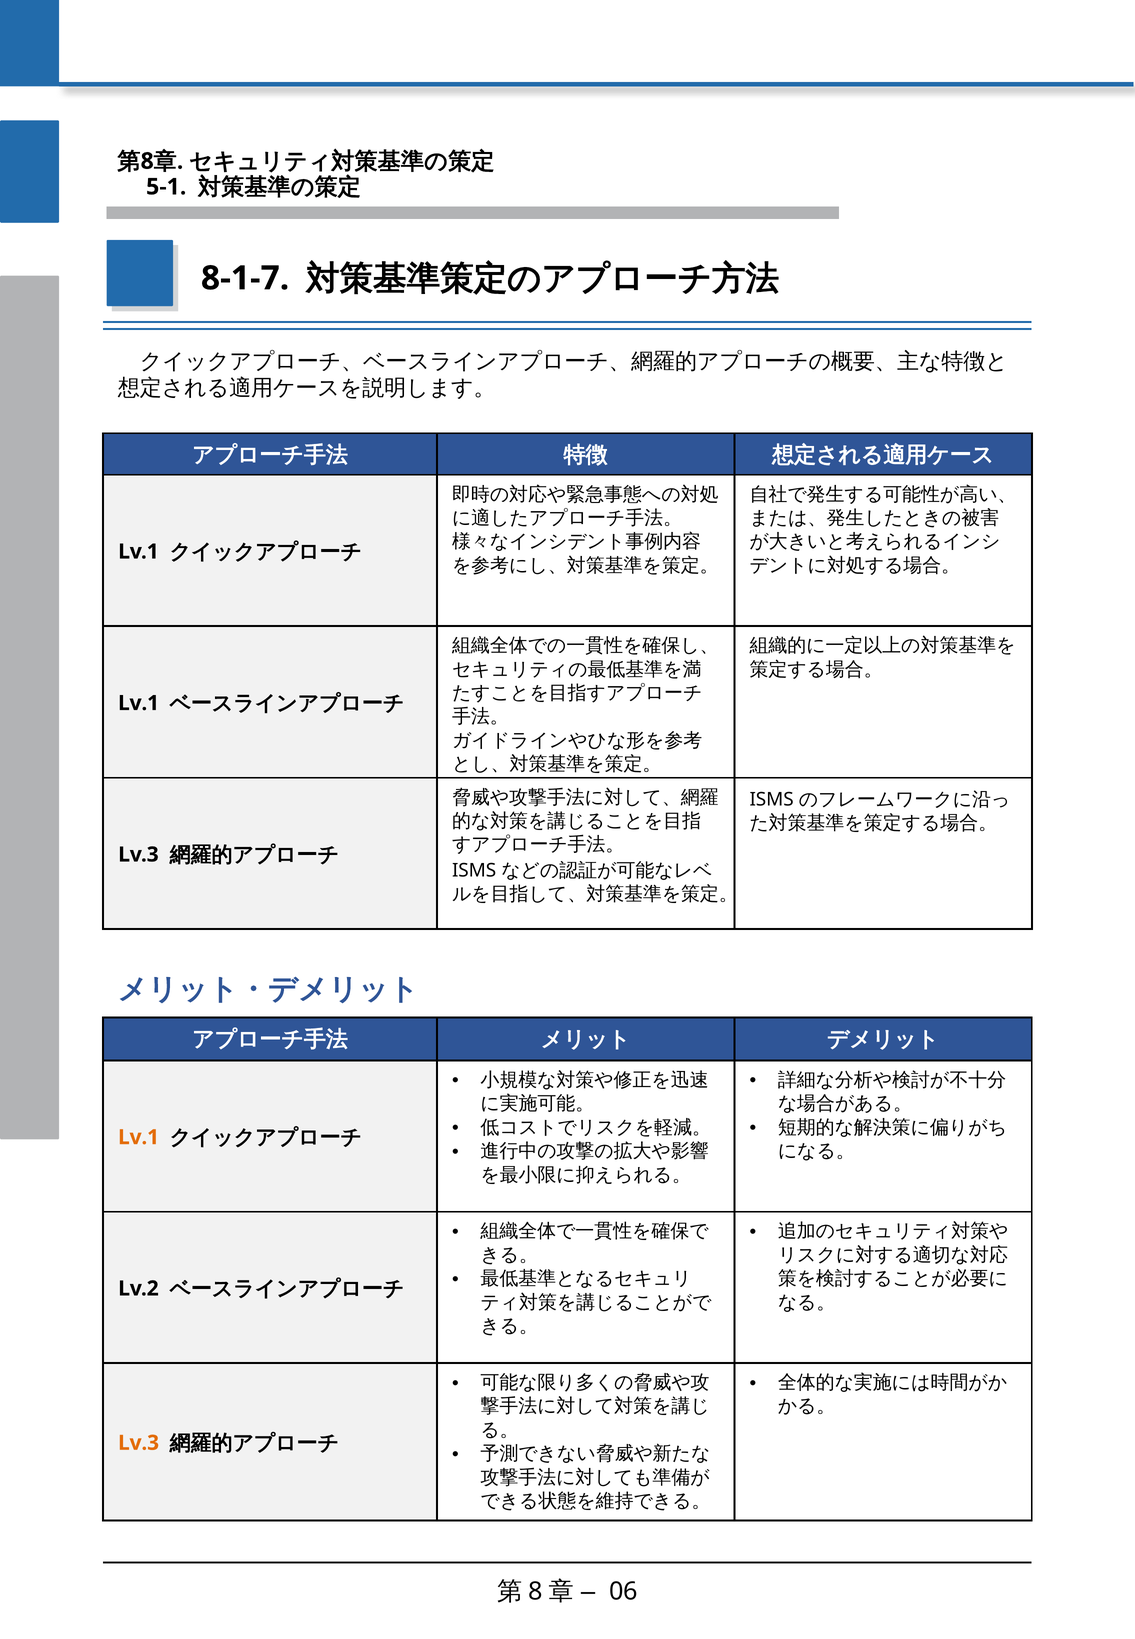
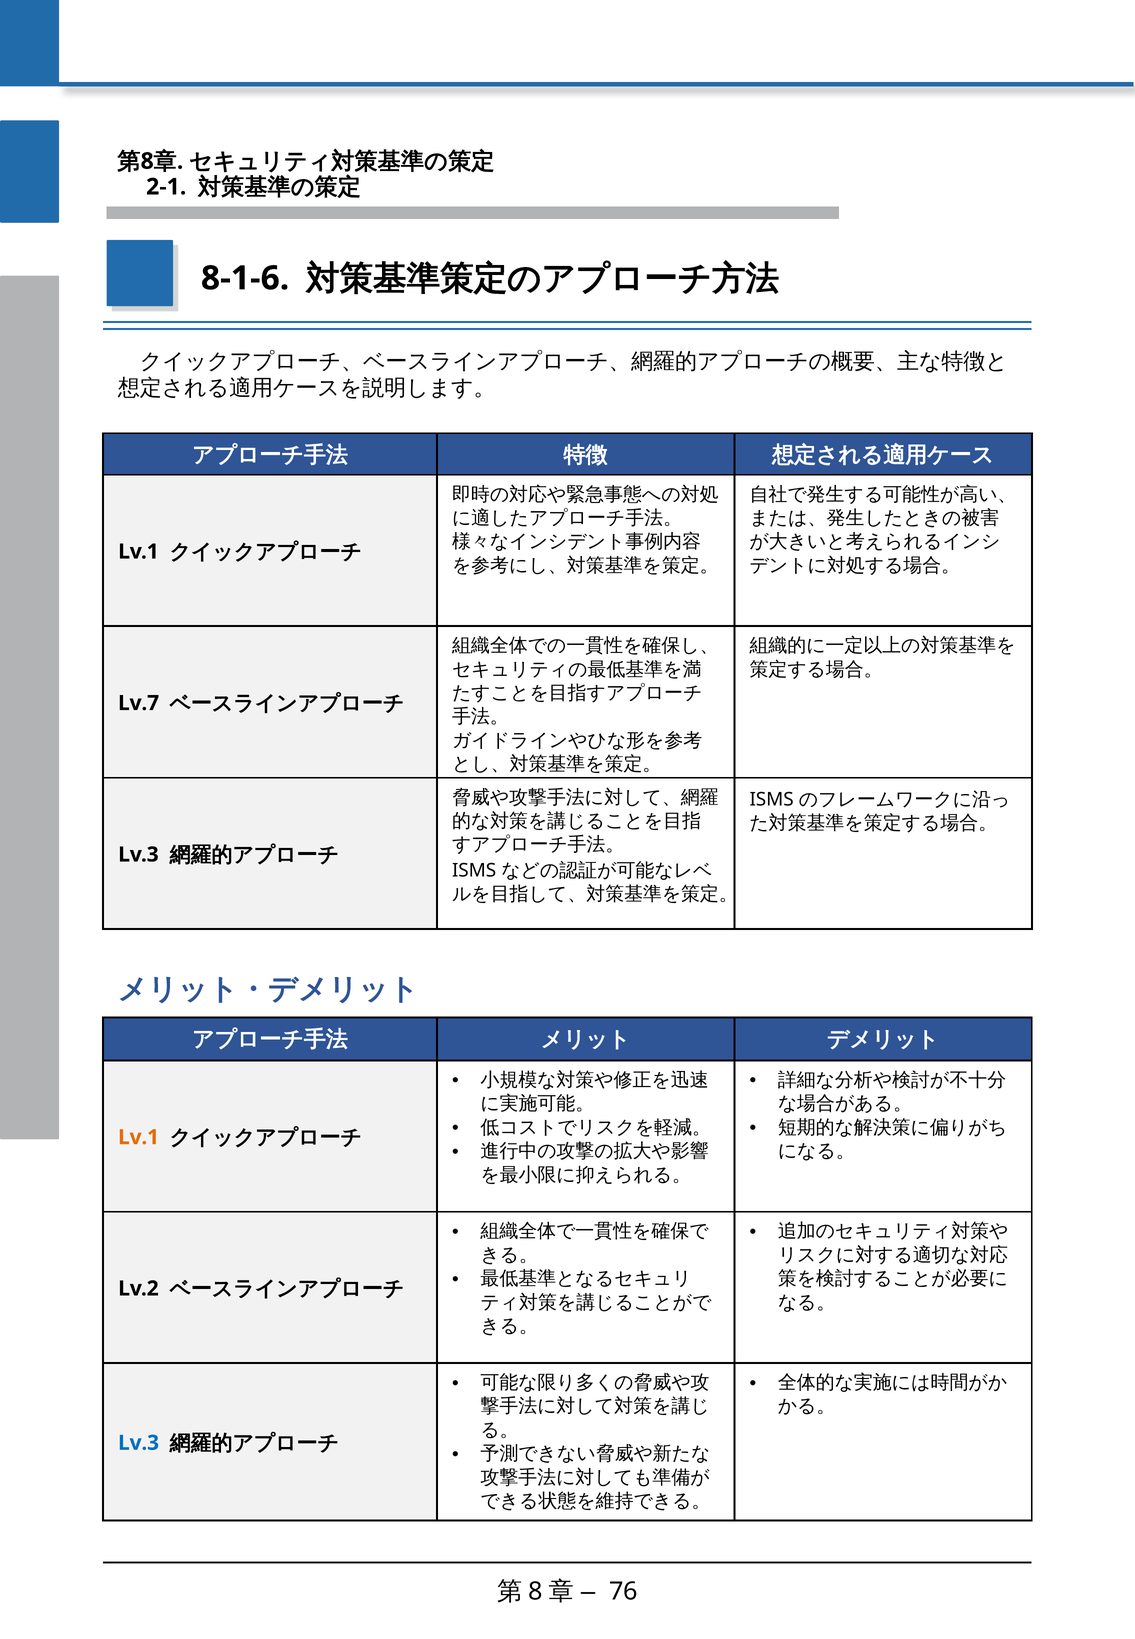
5-1: 5-1 -> 2-1
8-1-7: 8-1-7 -> 8-1-6
Lv.1 at (139, 703): Lv.1 -> Lv.7
Lv.3 at (139, 1443) colour: orange -> blue
06: 06 -> 76
